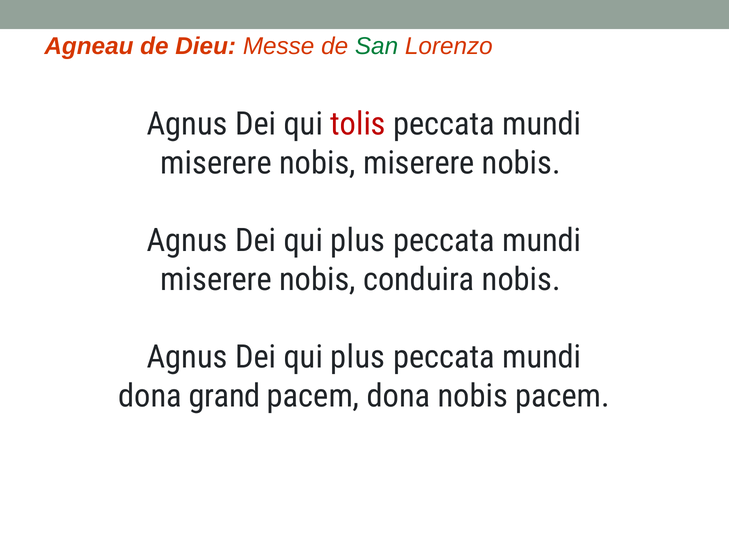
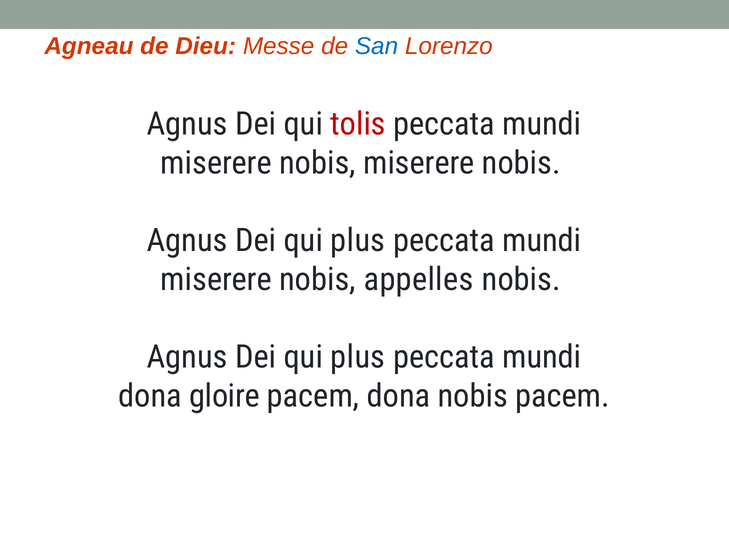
San colour: green -> blue
conduira: conduira -> appelles
grand: grand -> gloire
